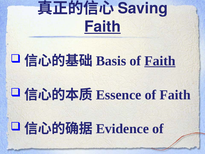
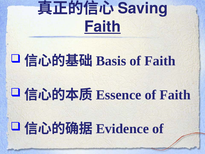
Faith at (160, 61) underline: present -> none
